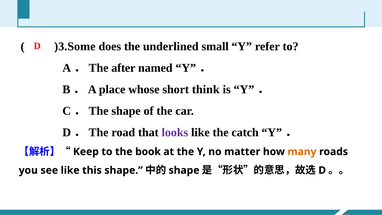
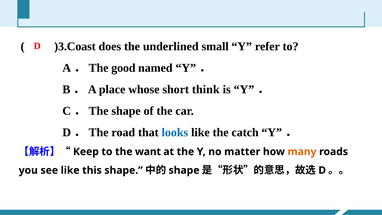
)3.Some: )3.Some -> )3.Coast
after: after -> good
looks colour: purple -> blue
book: book -> want
